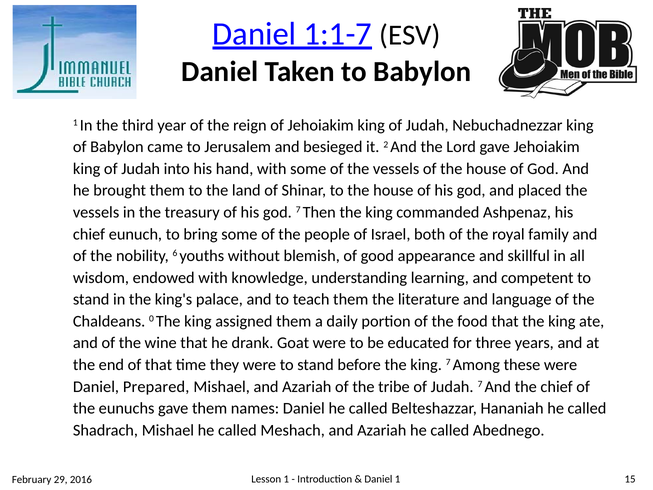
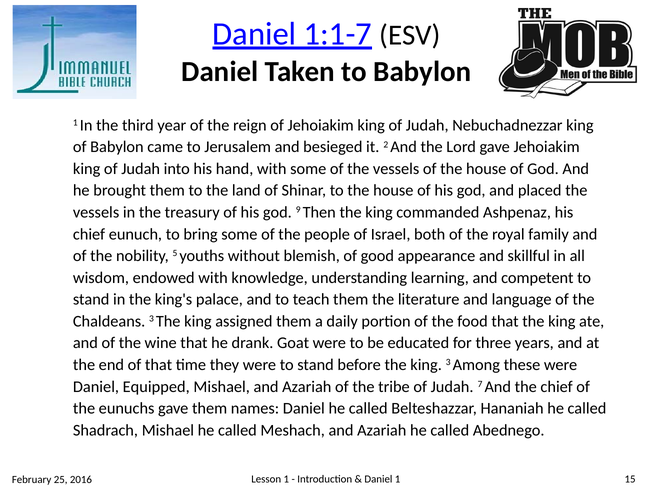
god 7: 7 -> 9
6: 6 -> 5
Chaldeans 0: 0 -> 3
king 7: 7 -> 3
Prepared: Prepared -> Equipped
29: 29 -> 25
